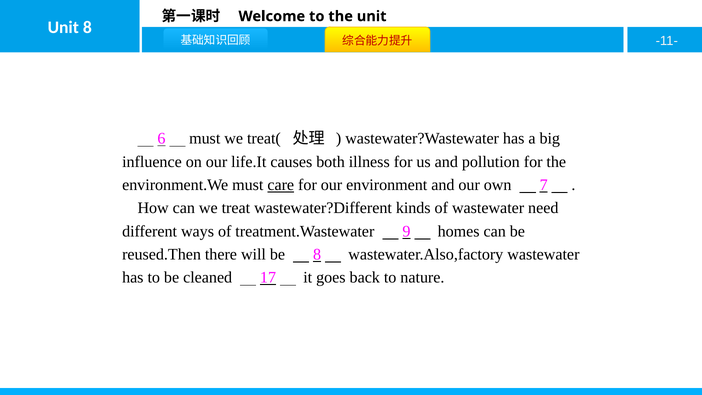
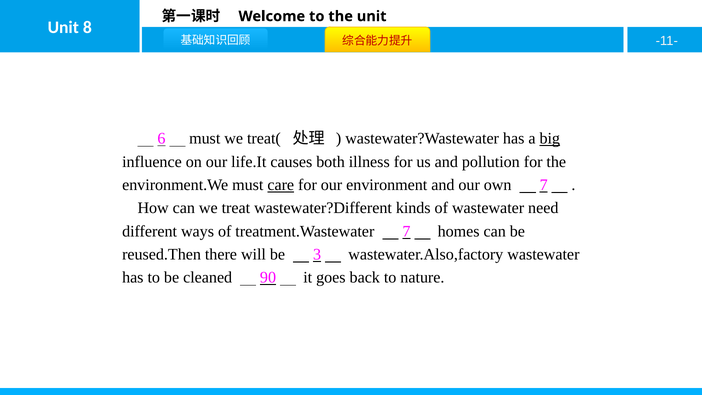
big underline: none -> present
treatment.Wastewater 9: 9 -> 7
be 8: 8 -> 3
17: 17 -> 90
